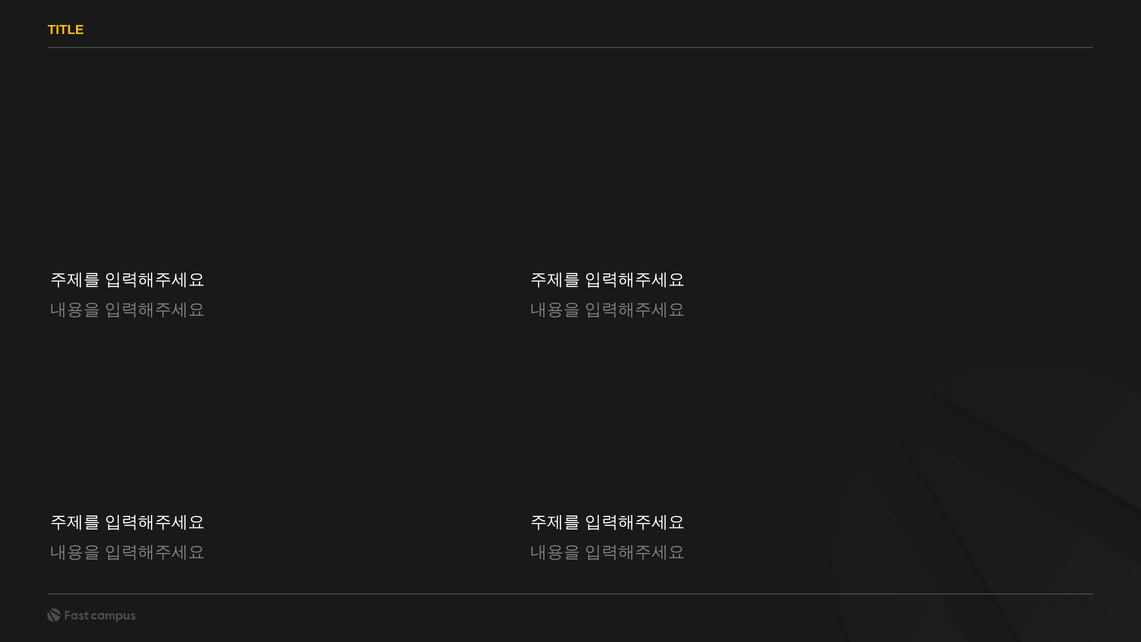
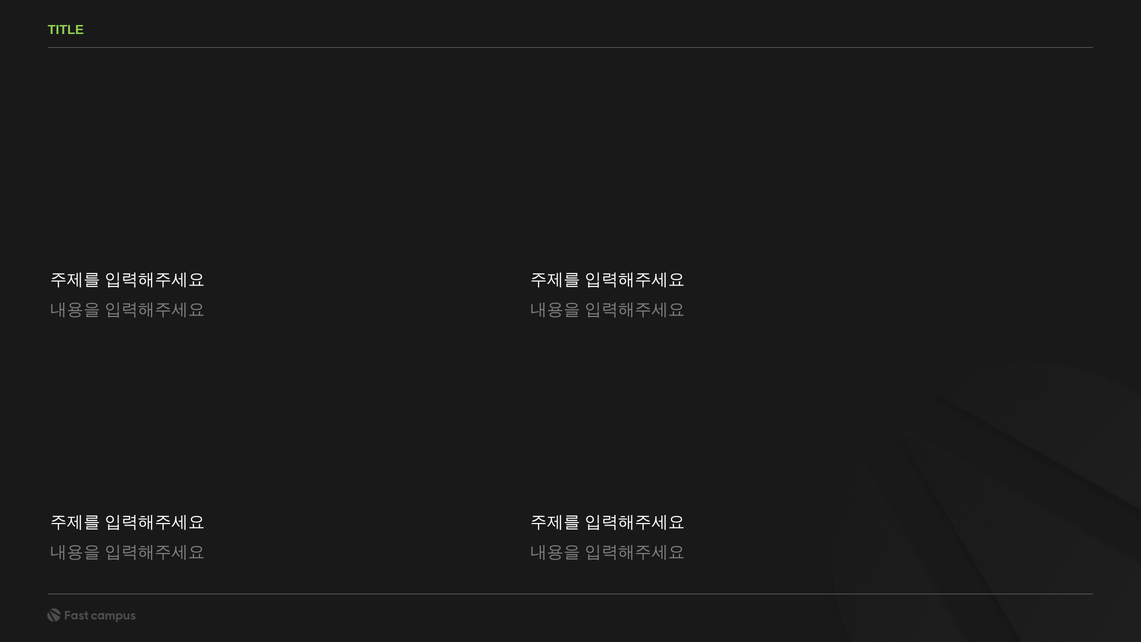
TITLE colour: yellow -> light green
